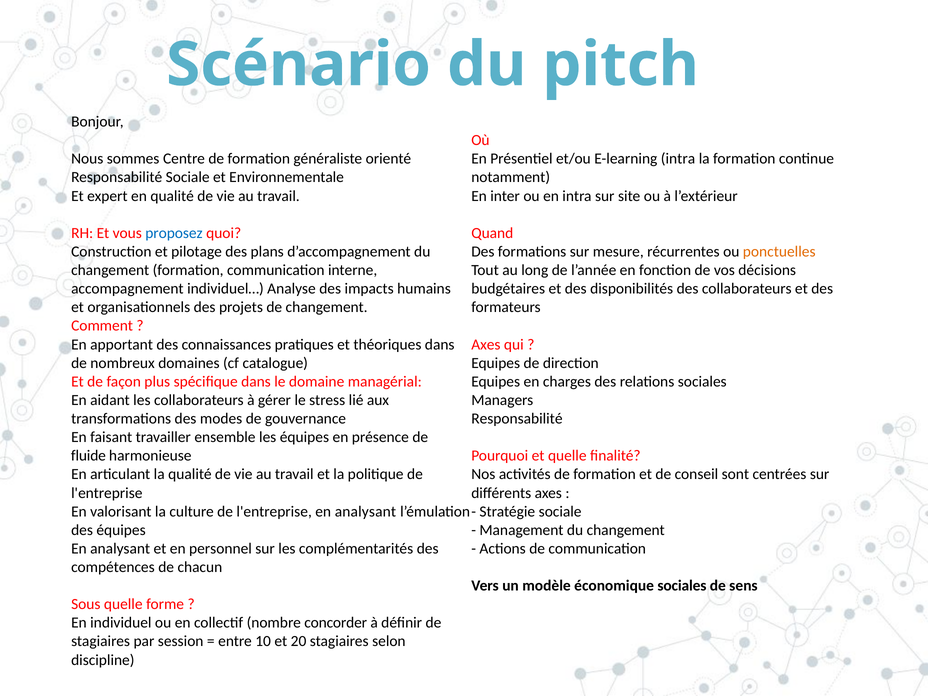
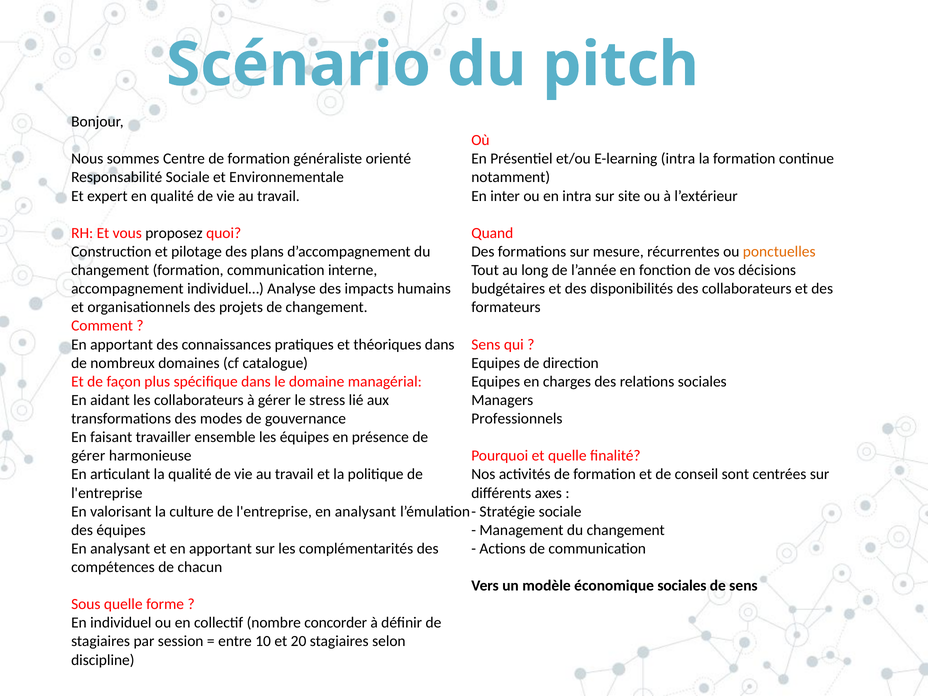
proposez colour: blue -> black
Axes at (486, 344): Axes -> Sens
Responsabilité at (517, 419): Responsabilité -> Professionnels
fluide at (88, 456): fluide -> gérer
et en personnel: personnel -> apportant
